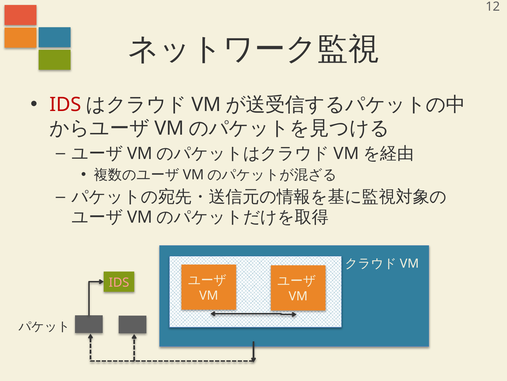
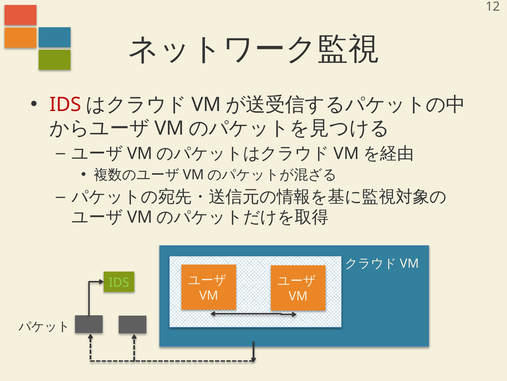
IDS at (119, 282) colour: pink -> light green
